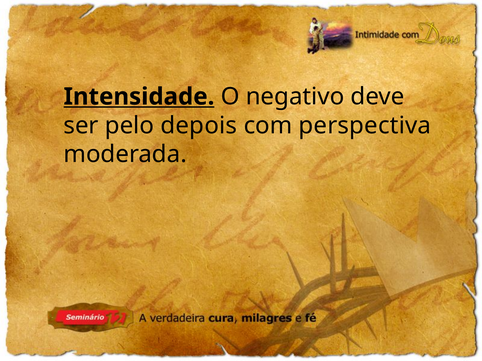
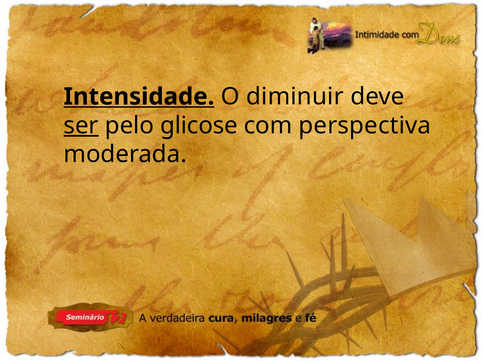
negativo: negativo -> diminuir
ser underline: none -> present
depois: depois -> glicose
